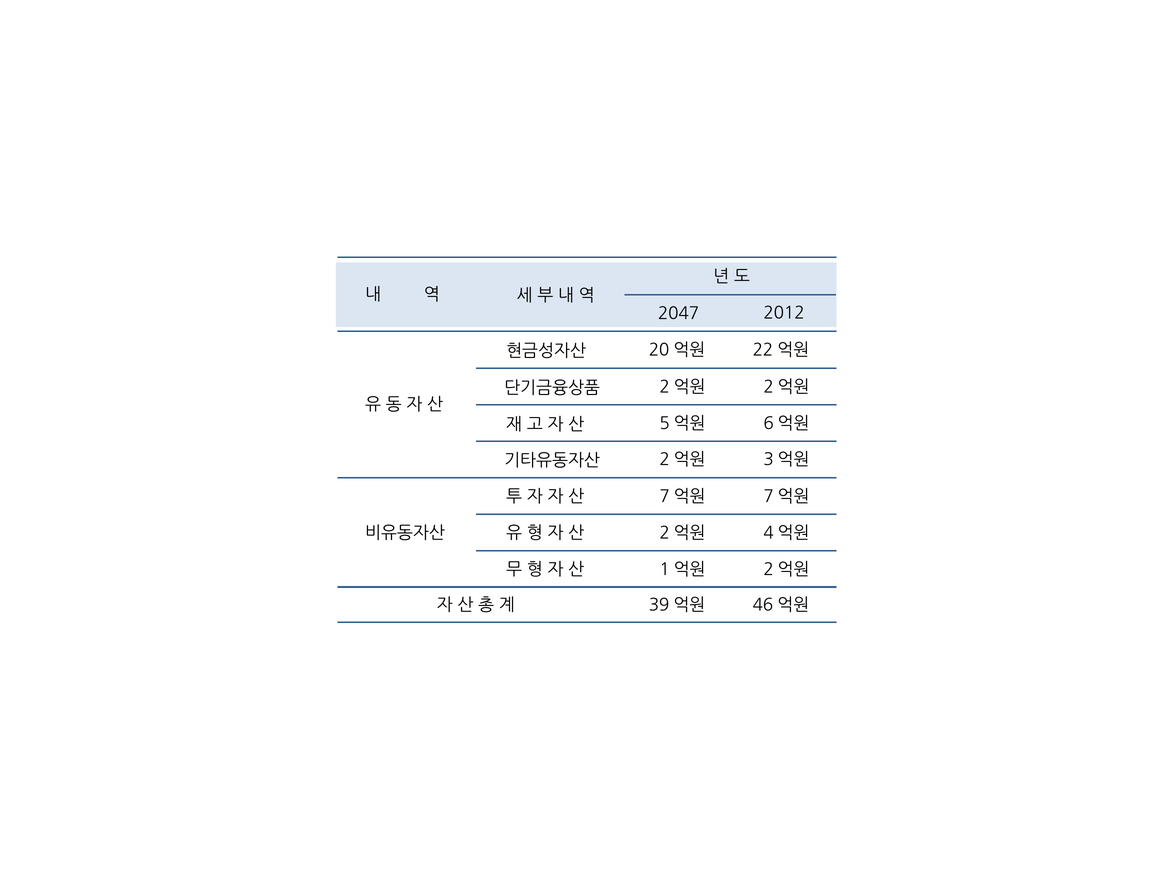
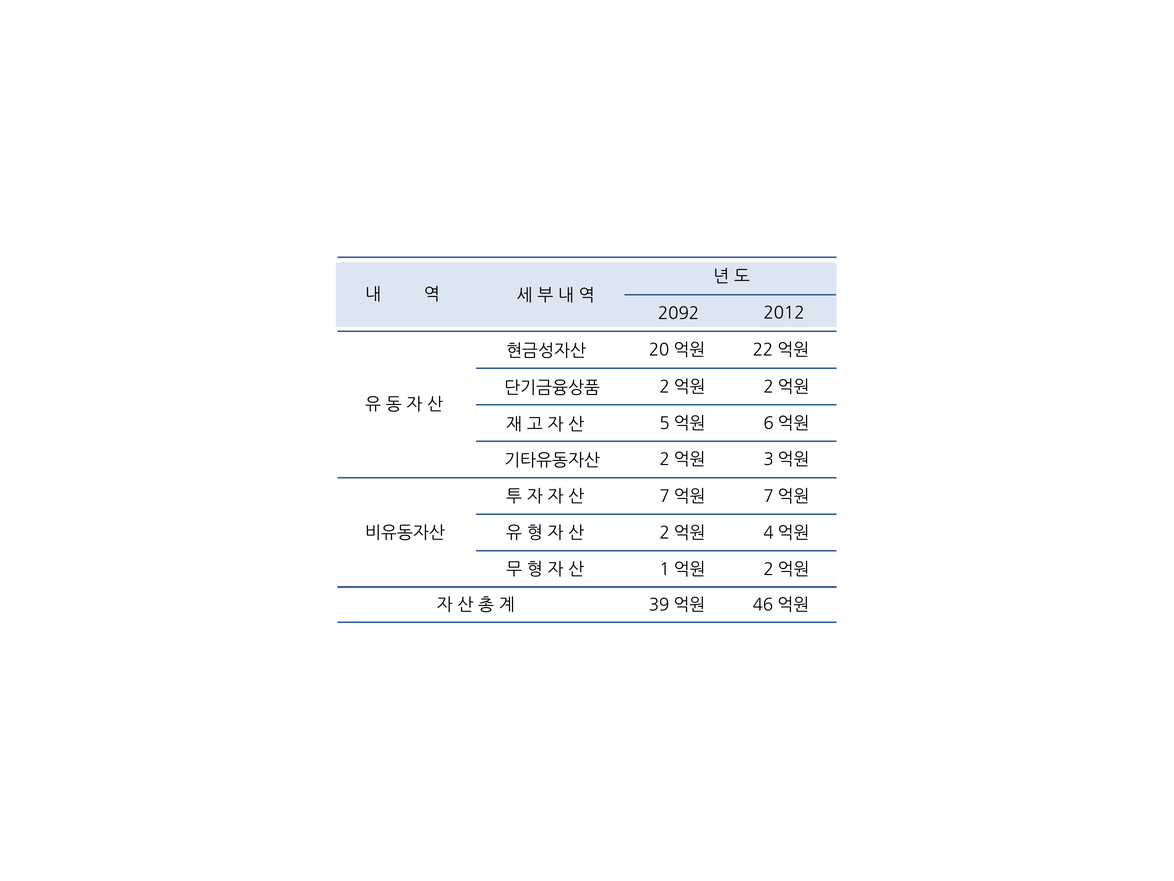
2047: 2047 -> 2092
